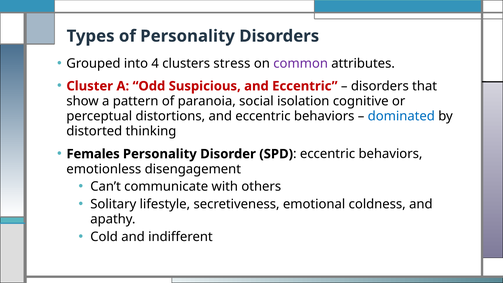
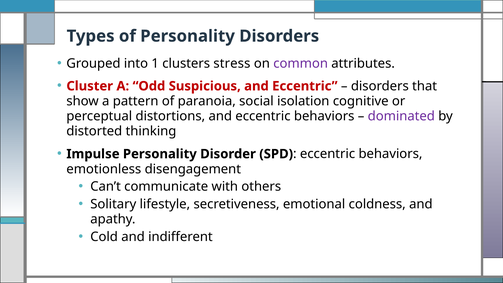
4: 4 -> 1
dominated colour: blue -> purple
Females: Females -> Impulse
